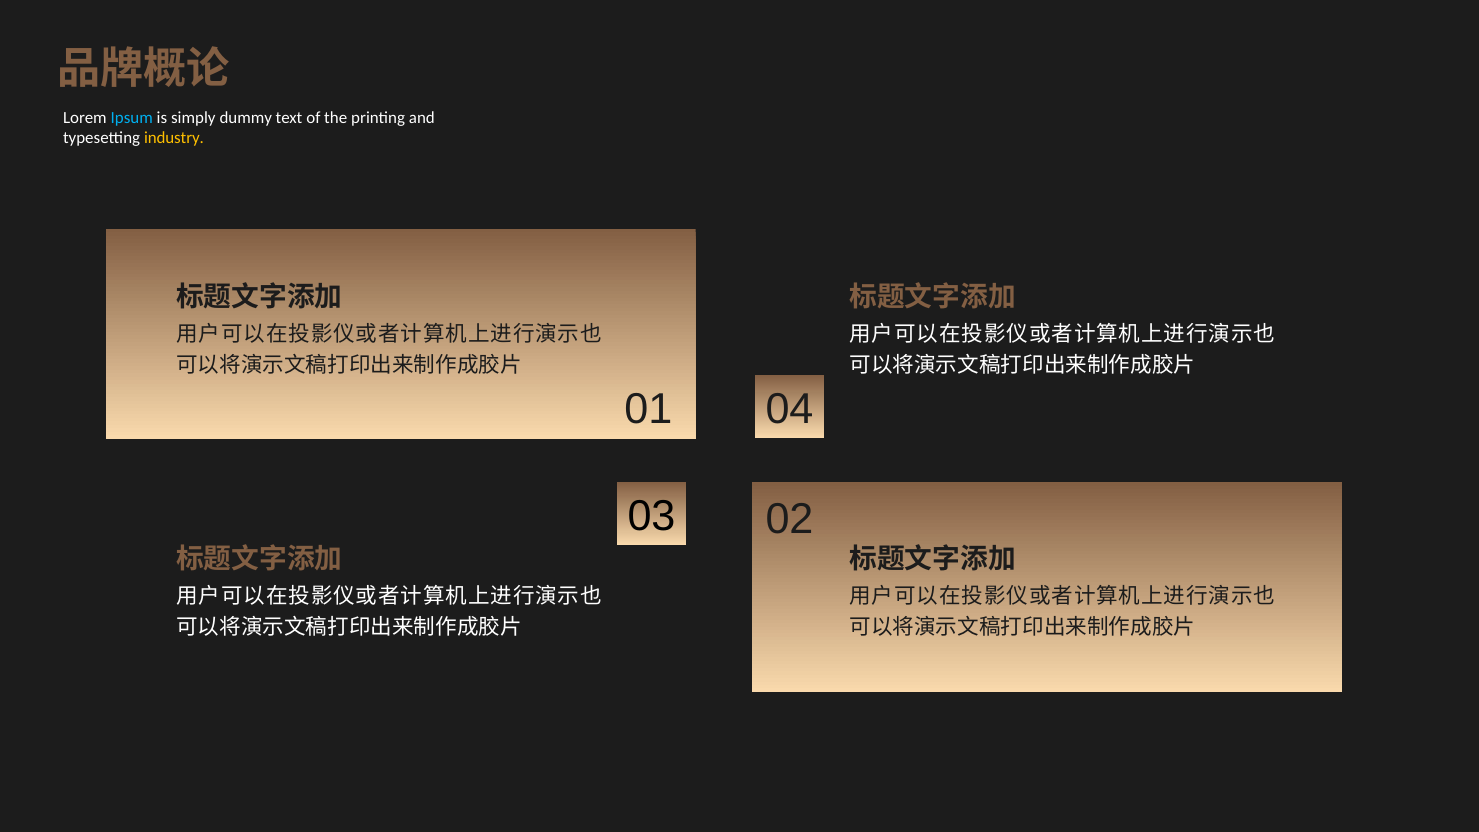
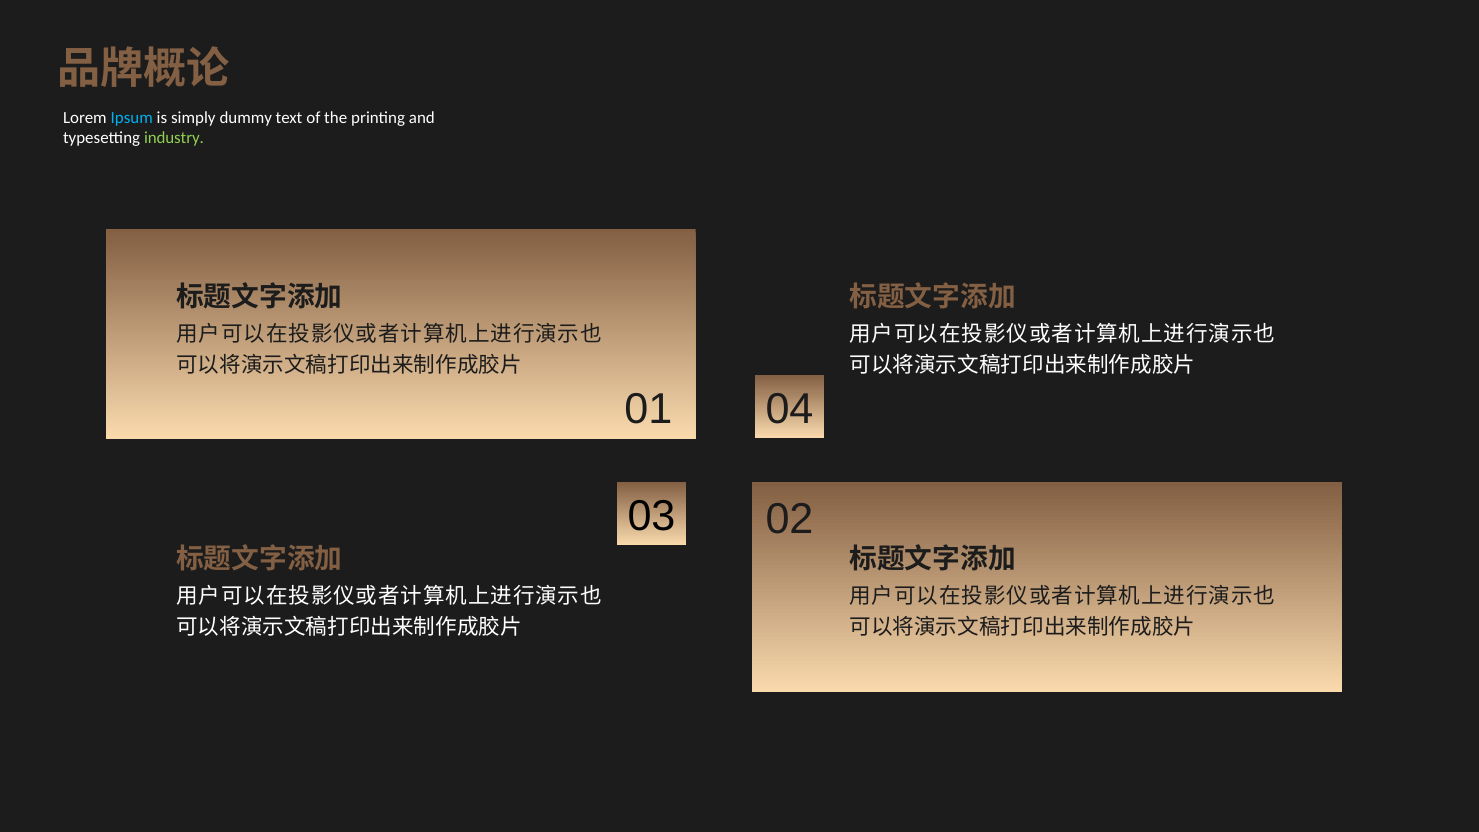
industry colour: yellow -> light green
